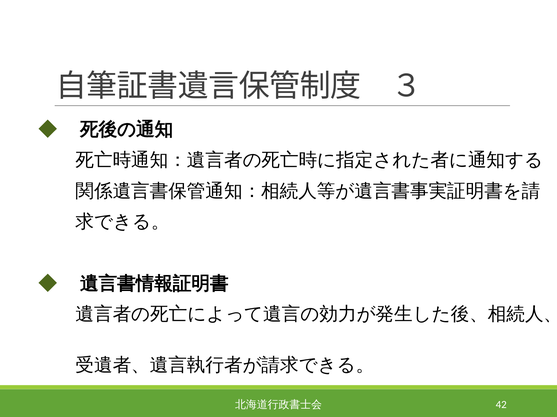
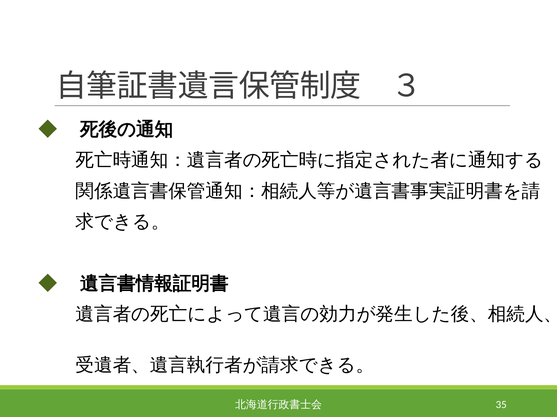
42: 42 -> 35
